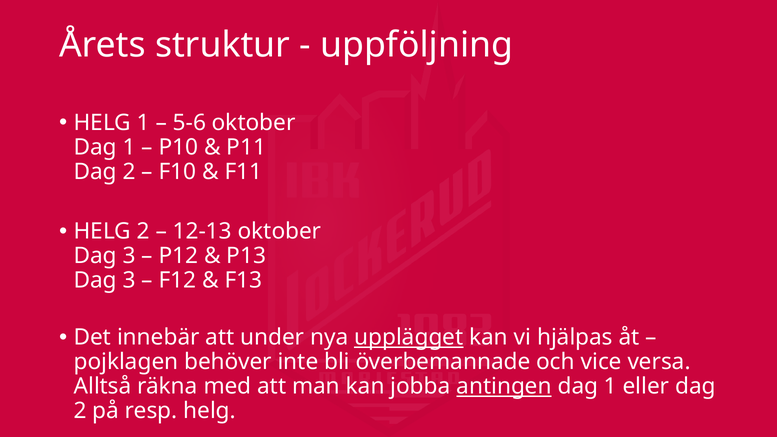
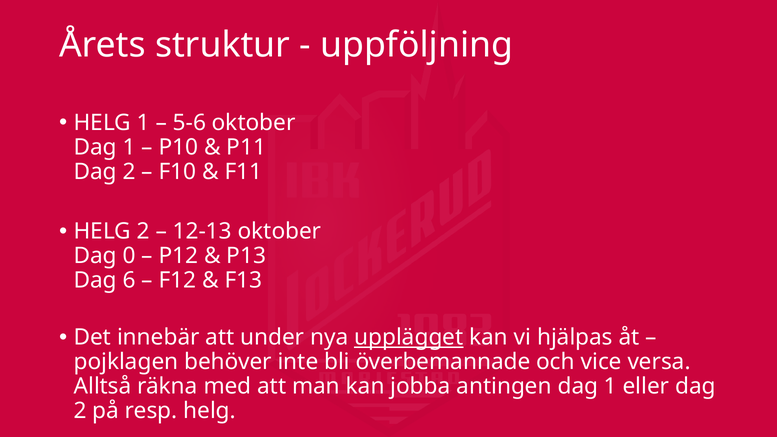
3 at (129, 256): 3 -> 0
3 at (129, 280): 3 -> 6
antingen underline: present -> none
